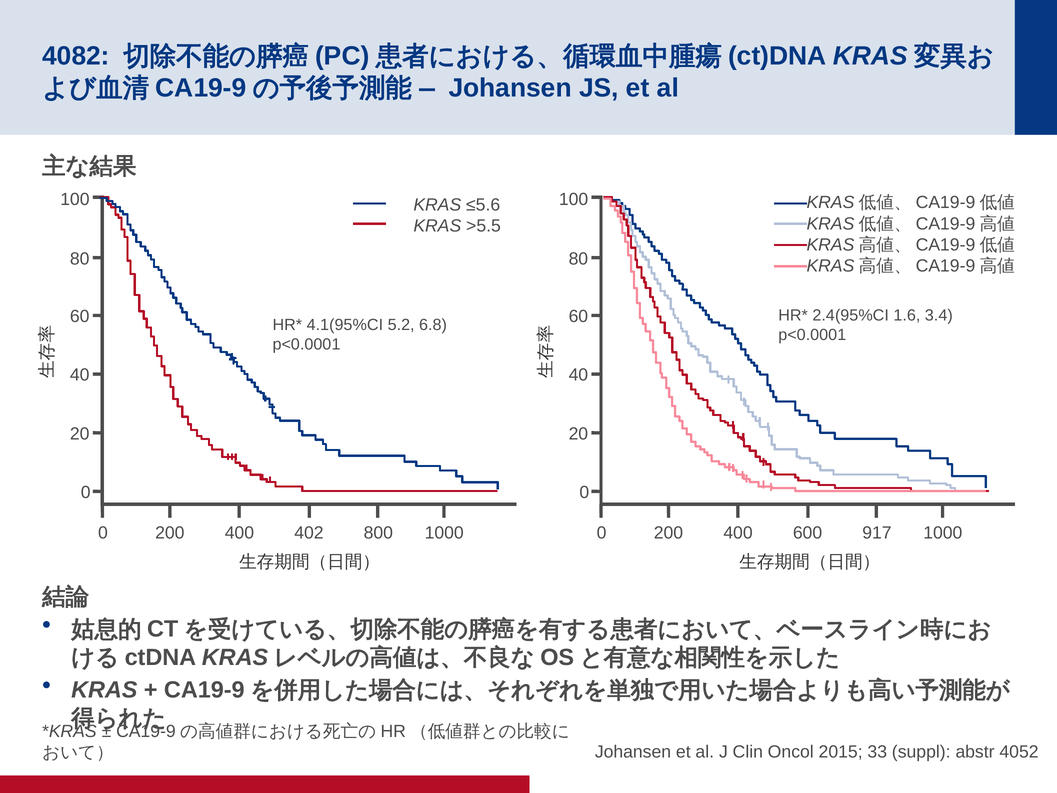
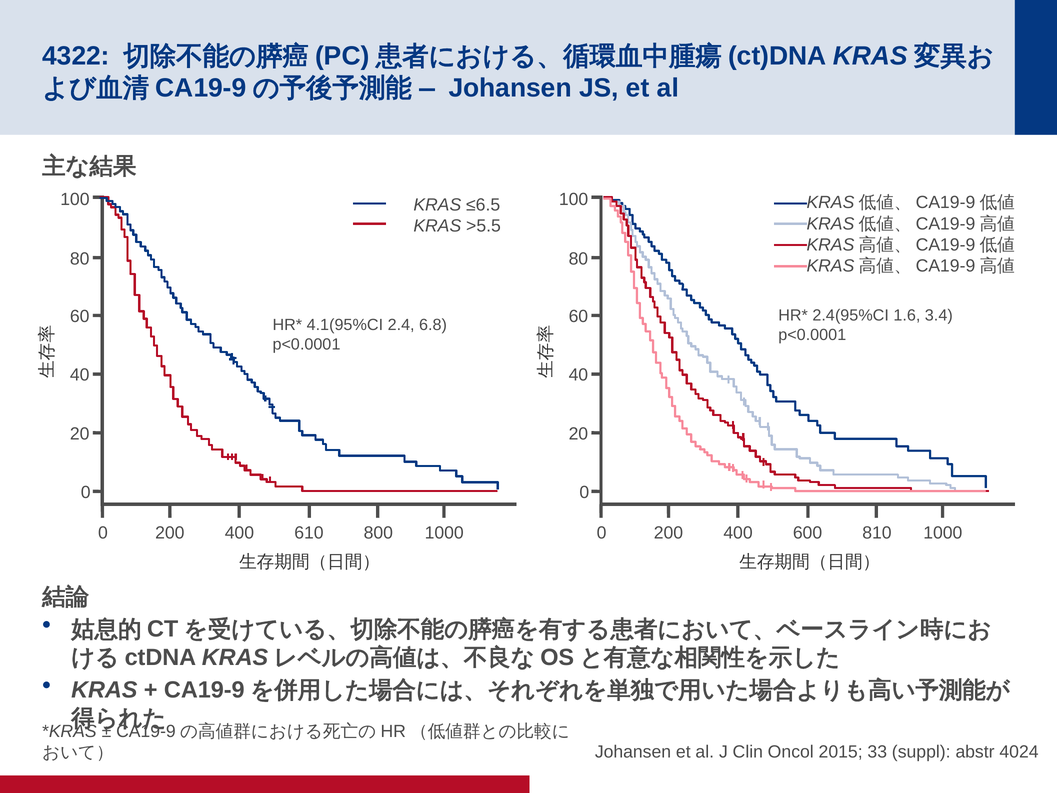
4082: 4082 -> 4322
≤5.6: ≤5.6 -> ≤6.5
5.2: 5.2 -> 2.4
402: 402 -> 610
917: 917 -> 810
4052: 4052 -> 4024
